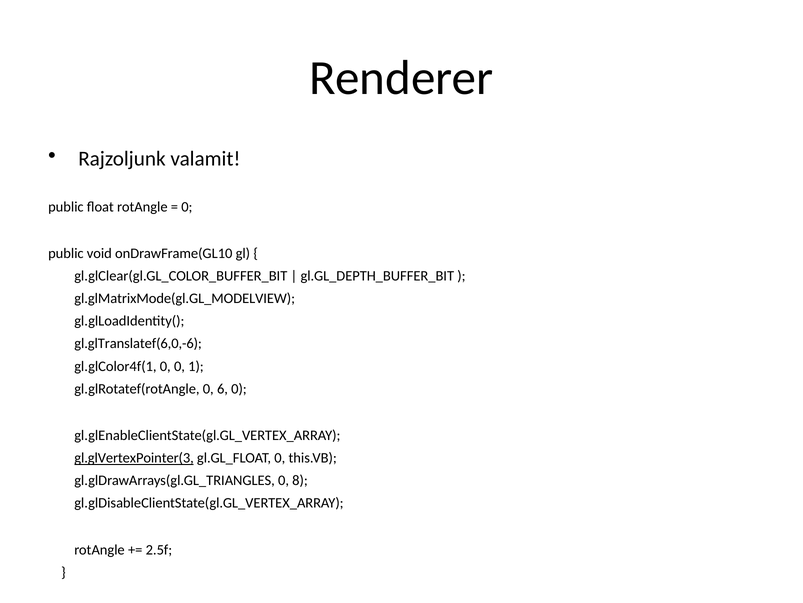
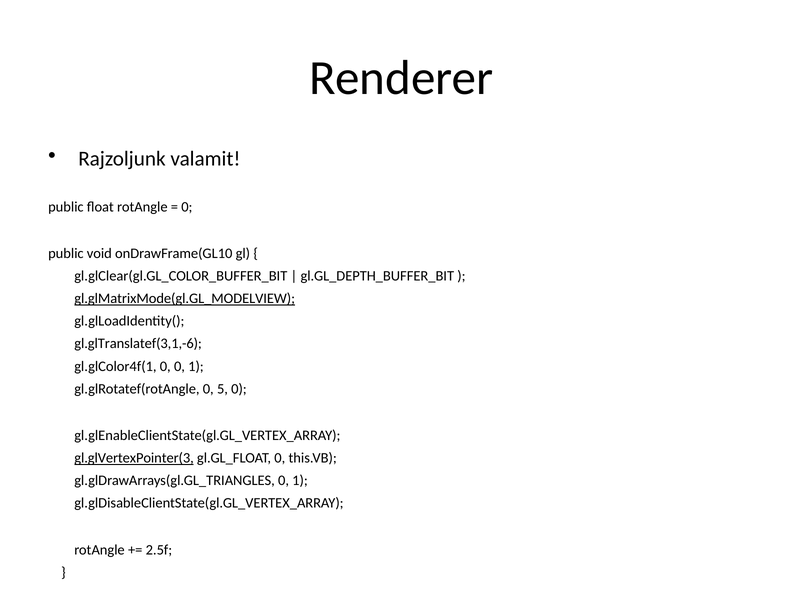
gl.glMatrixMode(gl.GL_MODELVIEW underline: none -> present
gl.glTranslatef(6,0,-6: gl.glTranslatef(6,0,-6 -> gl.glTranslatef(3,1,-6
6: 6 -> 5
gl.glDrawArrays(gl.GL_TRIANGLES 0 8: 8 -> 1
